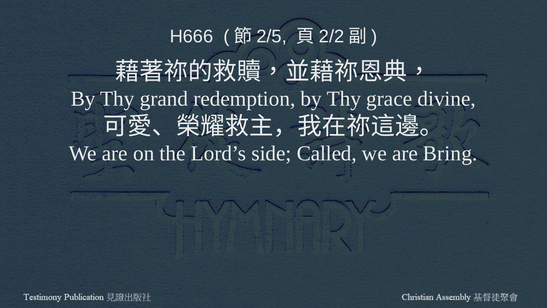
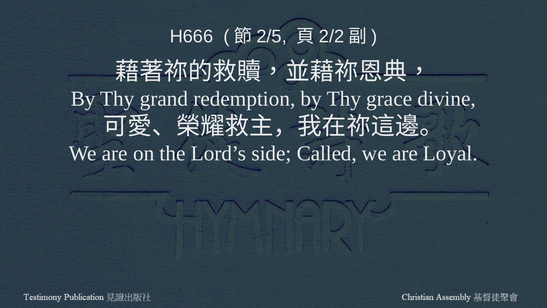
Bring: Bring -> Loyal
